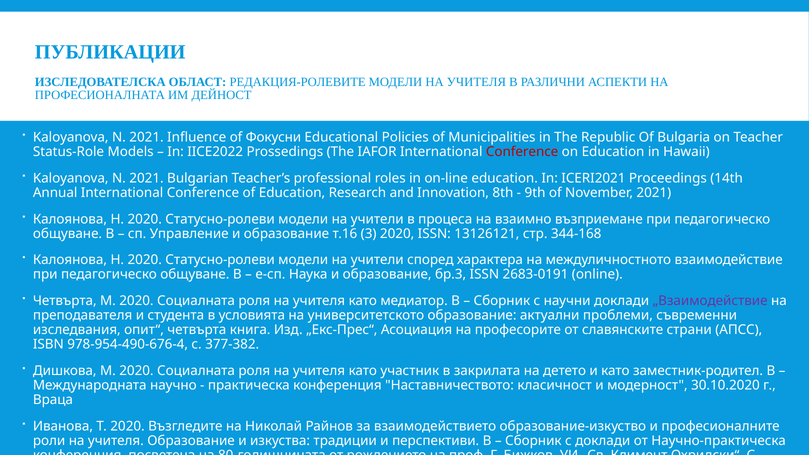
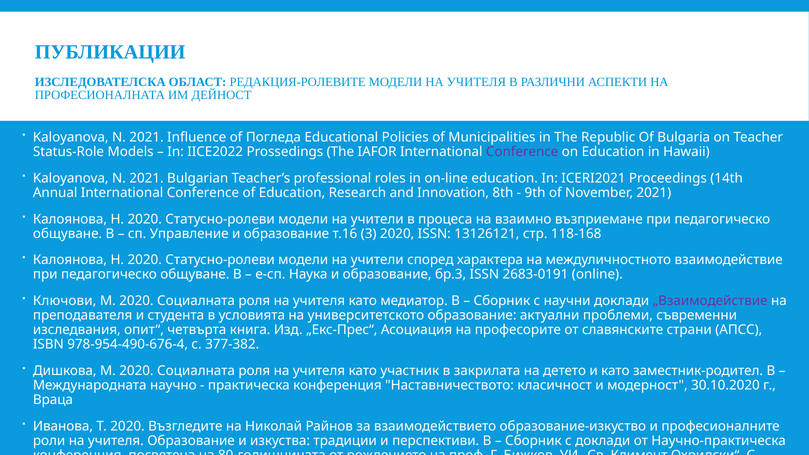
Фокусни: Фокусни -> Погледа
Conference at (522, 152) colour: red -> purple
344-168: 344-168 -> 118-168
Четвърта at (65, 301): Четвърта -> Ключови
